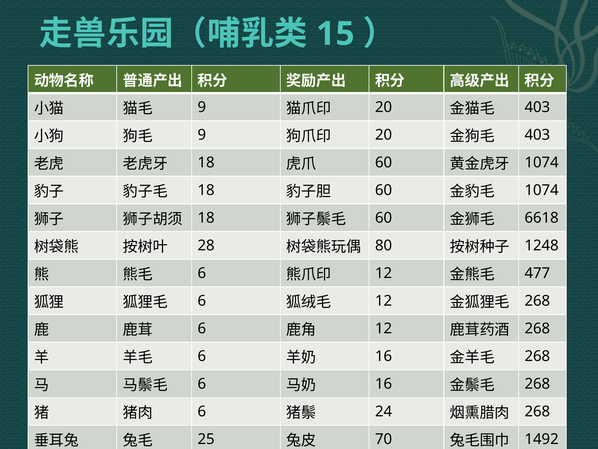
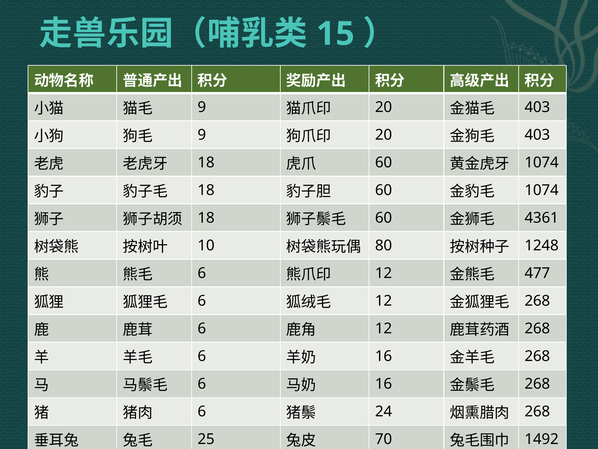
6618: 6618 -> 4361
28: 28 -> 10
